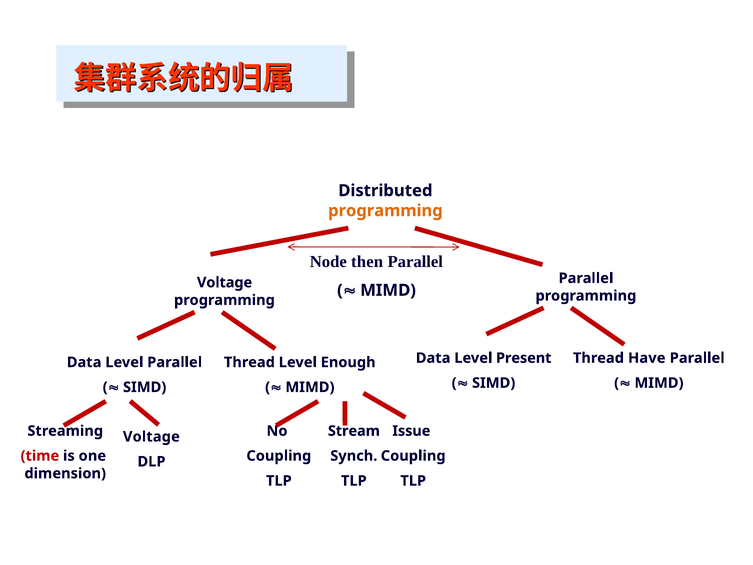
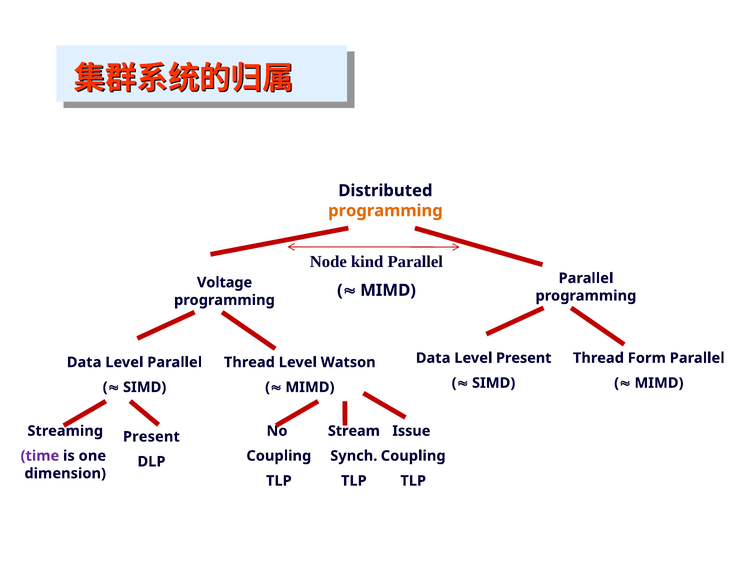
then: then -> kind
Have: Have -> Form
Enough: Enough -> Watson
Voltage at (151, 437): Voltage -> Present
time colour: red -> purple
